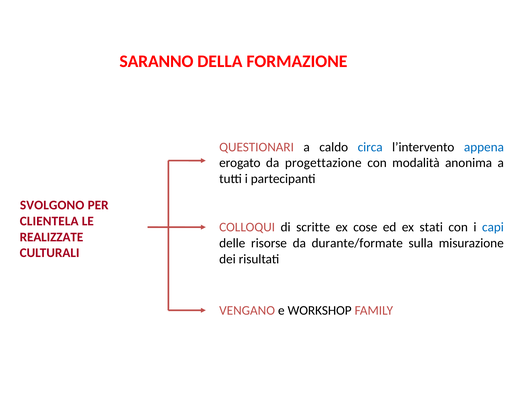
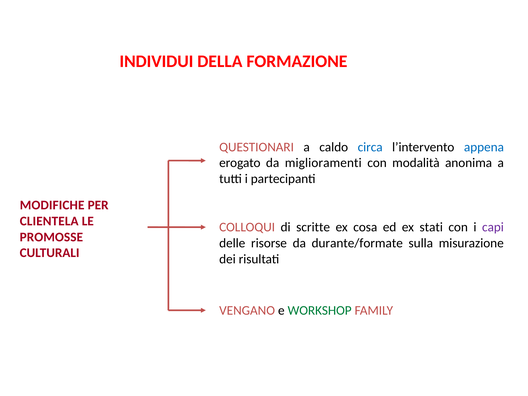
SARANNO: SARANNO -> INDIVIDUI
progettazione: progettazione -> miglioramenti
SVOLGONO: SVOLGONO -> MODIFICHE
cose: cose -> cosa
capi colour: blue -> purple
REALIZZATE: REALIZZATE -> PROMOSSE
WORKSHOP colour: black -> green
